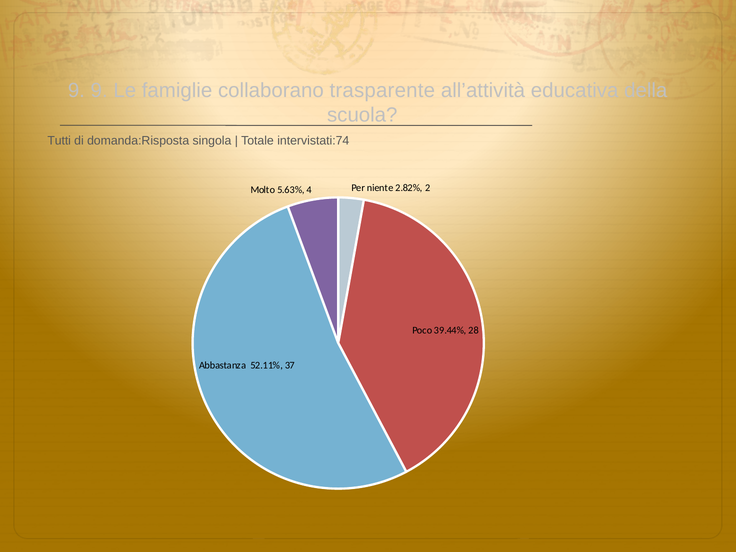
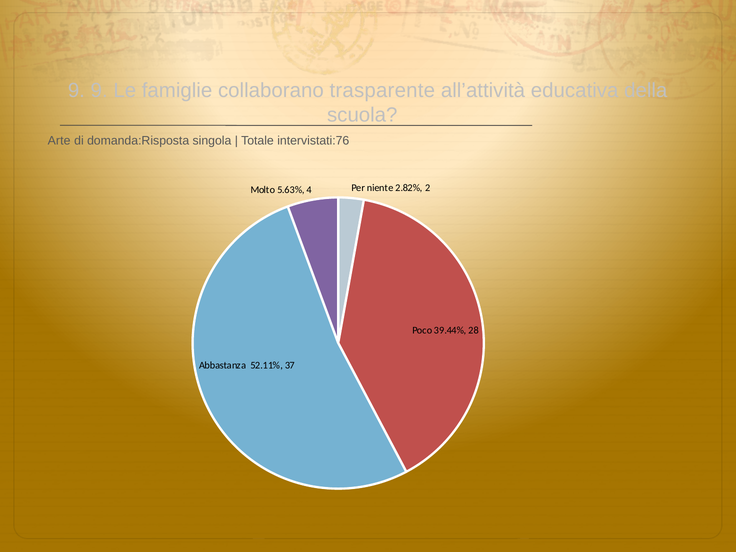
Tutti: Tutti -> Arte
intervistati:74: intervistati:74 -> intervistati:76
